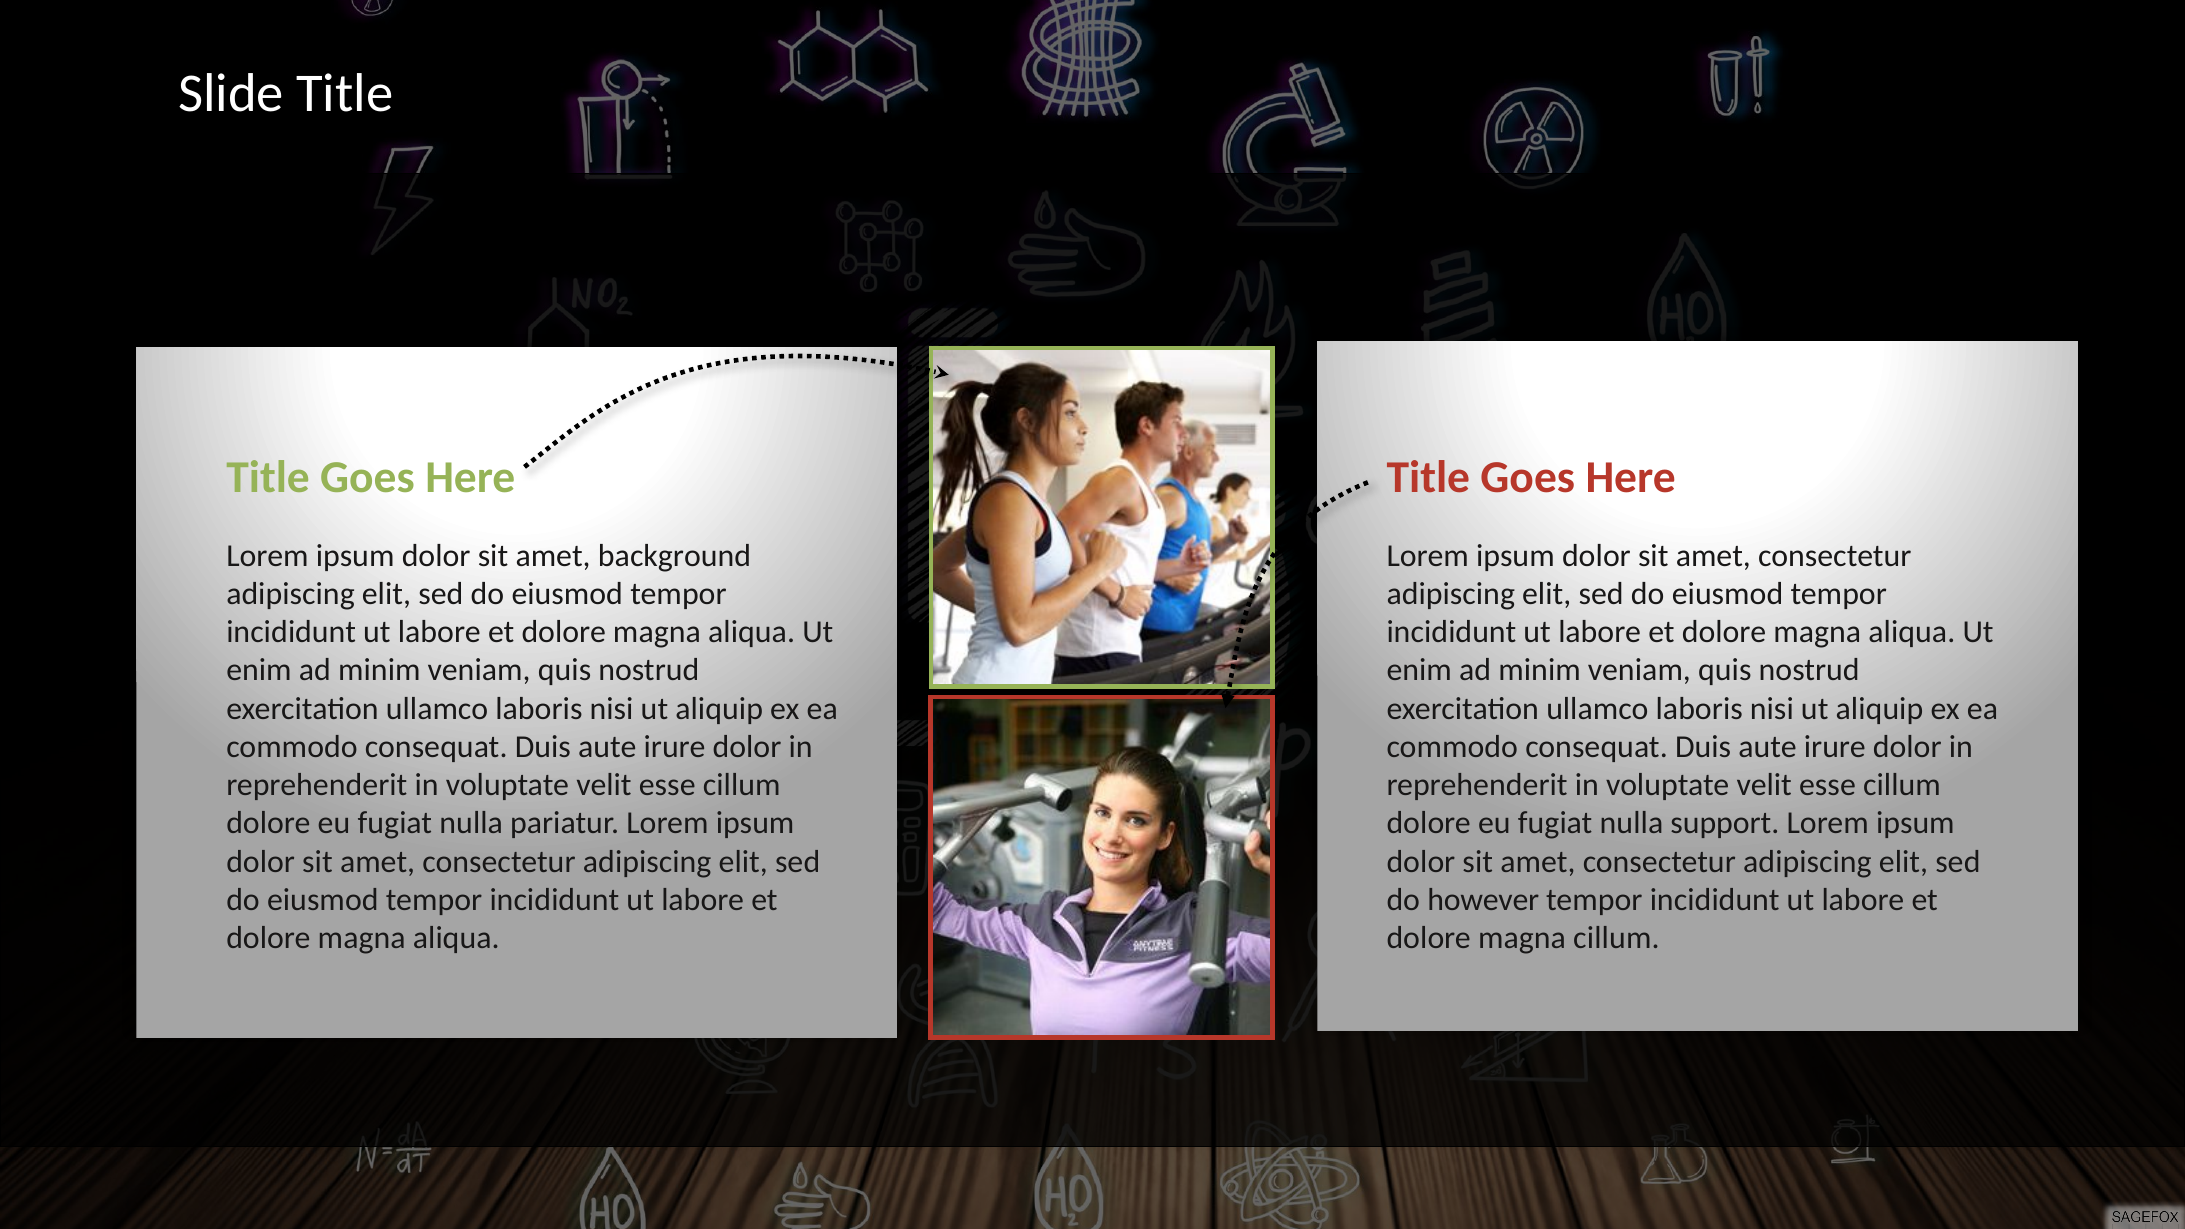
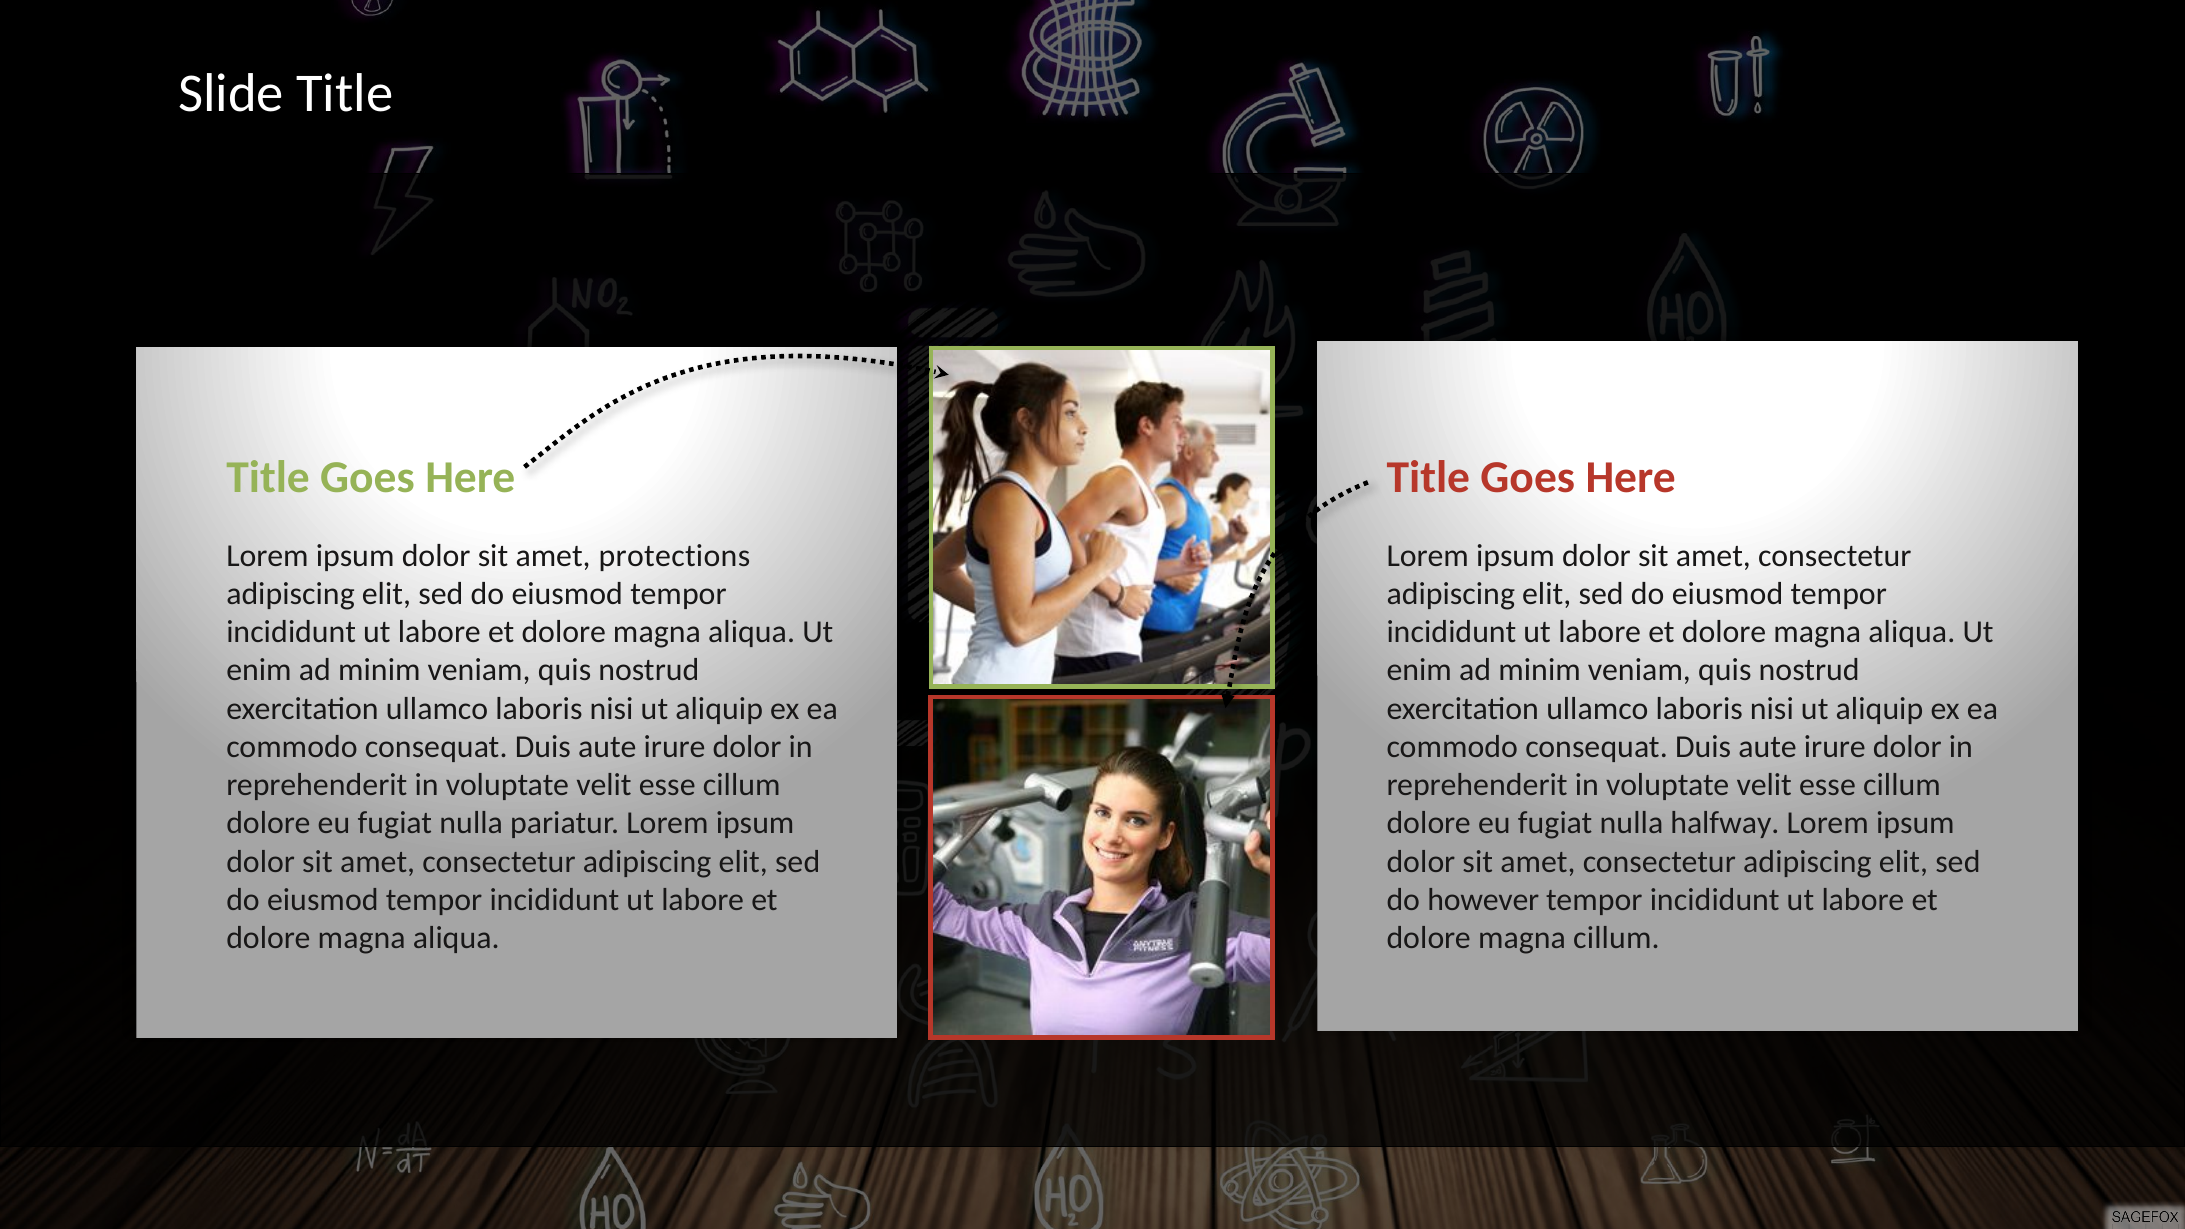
background: background -> protections
support: support -> halfway
